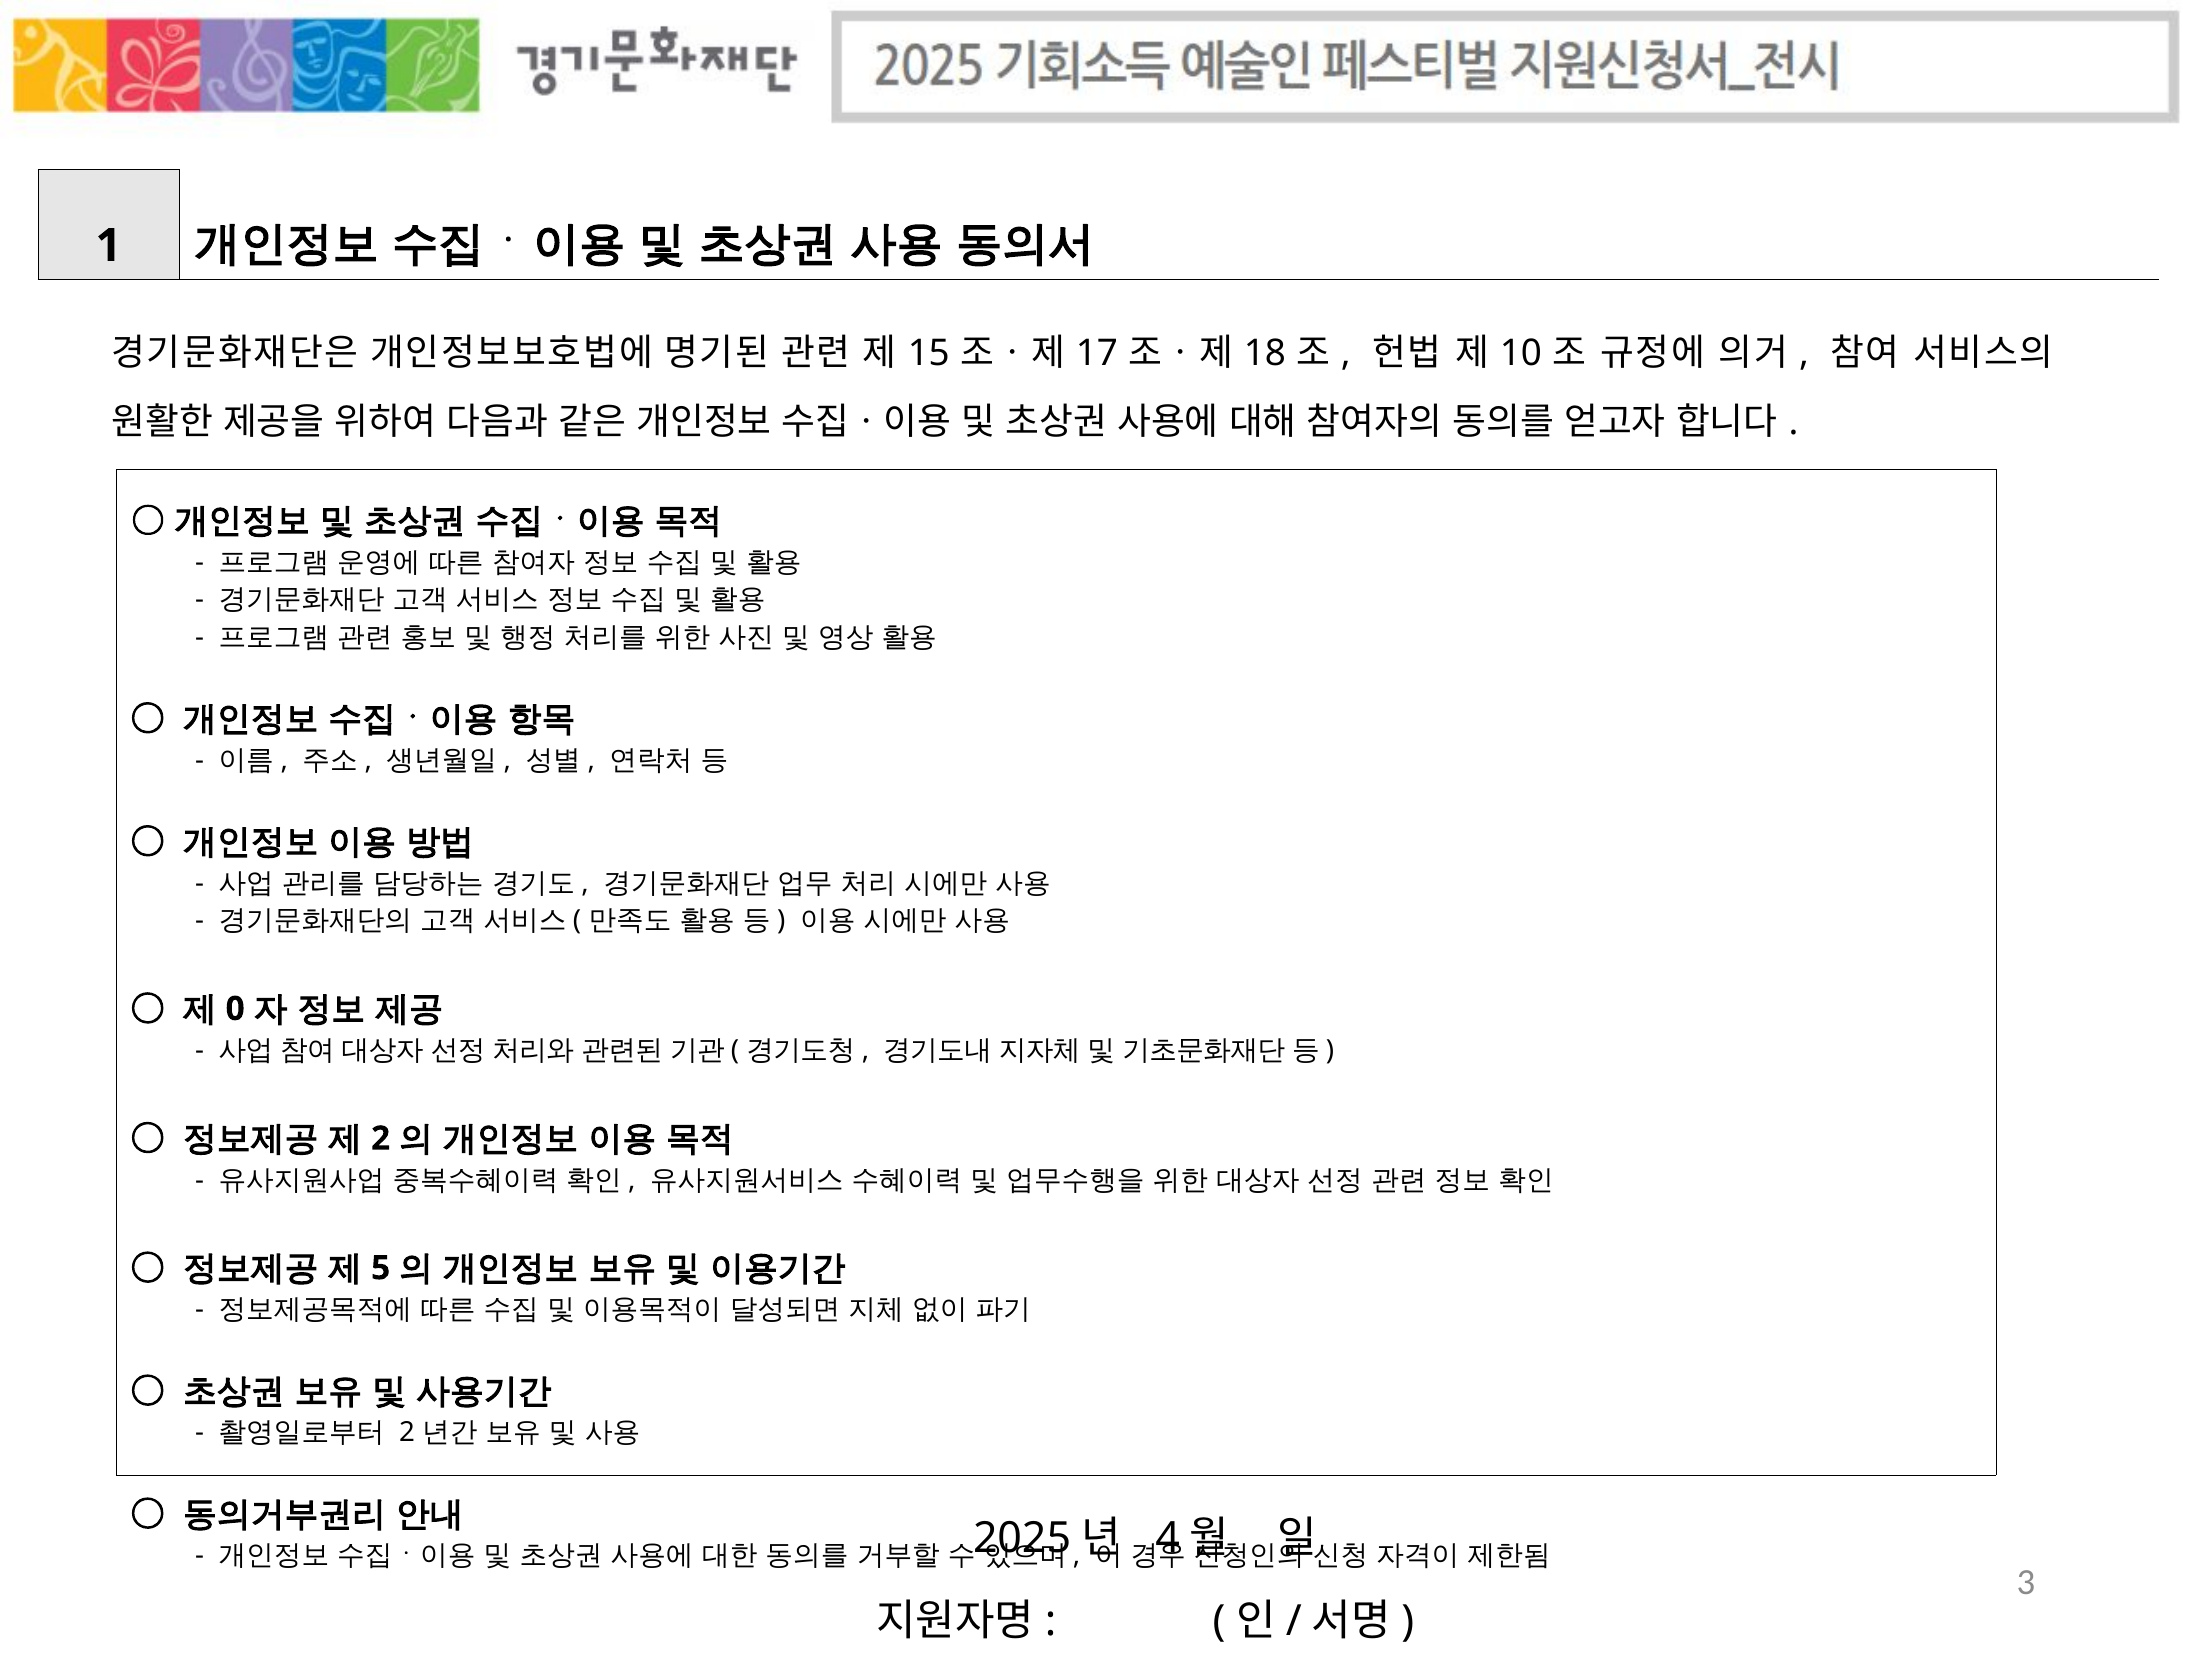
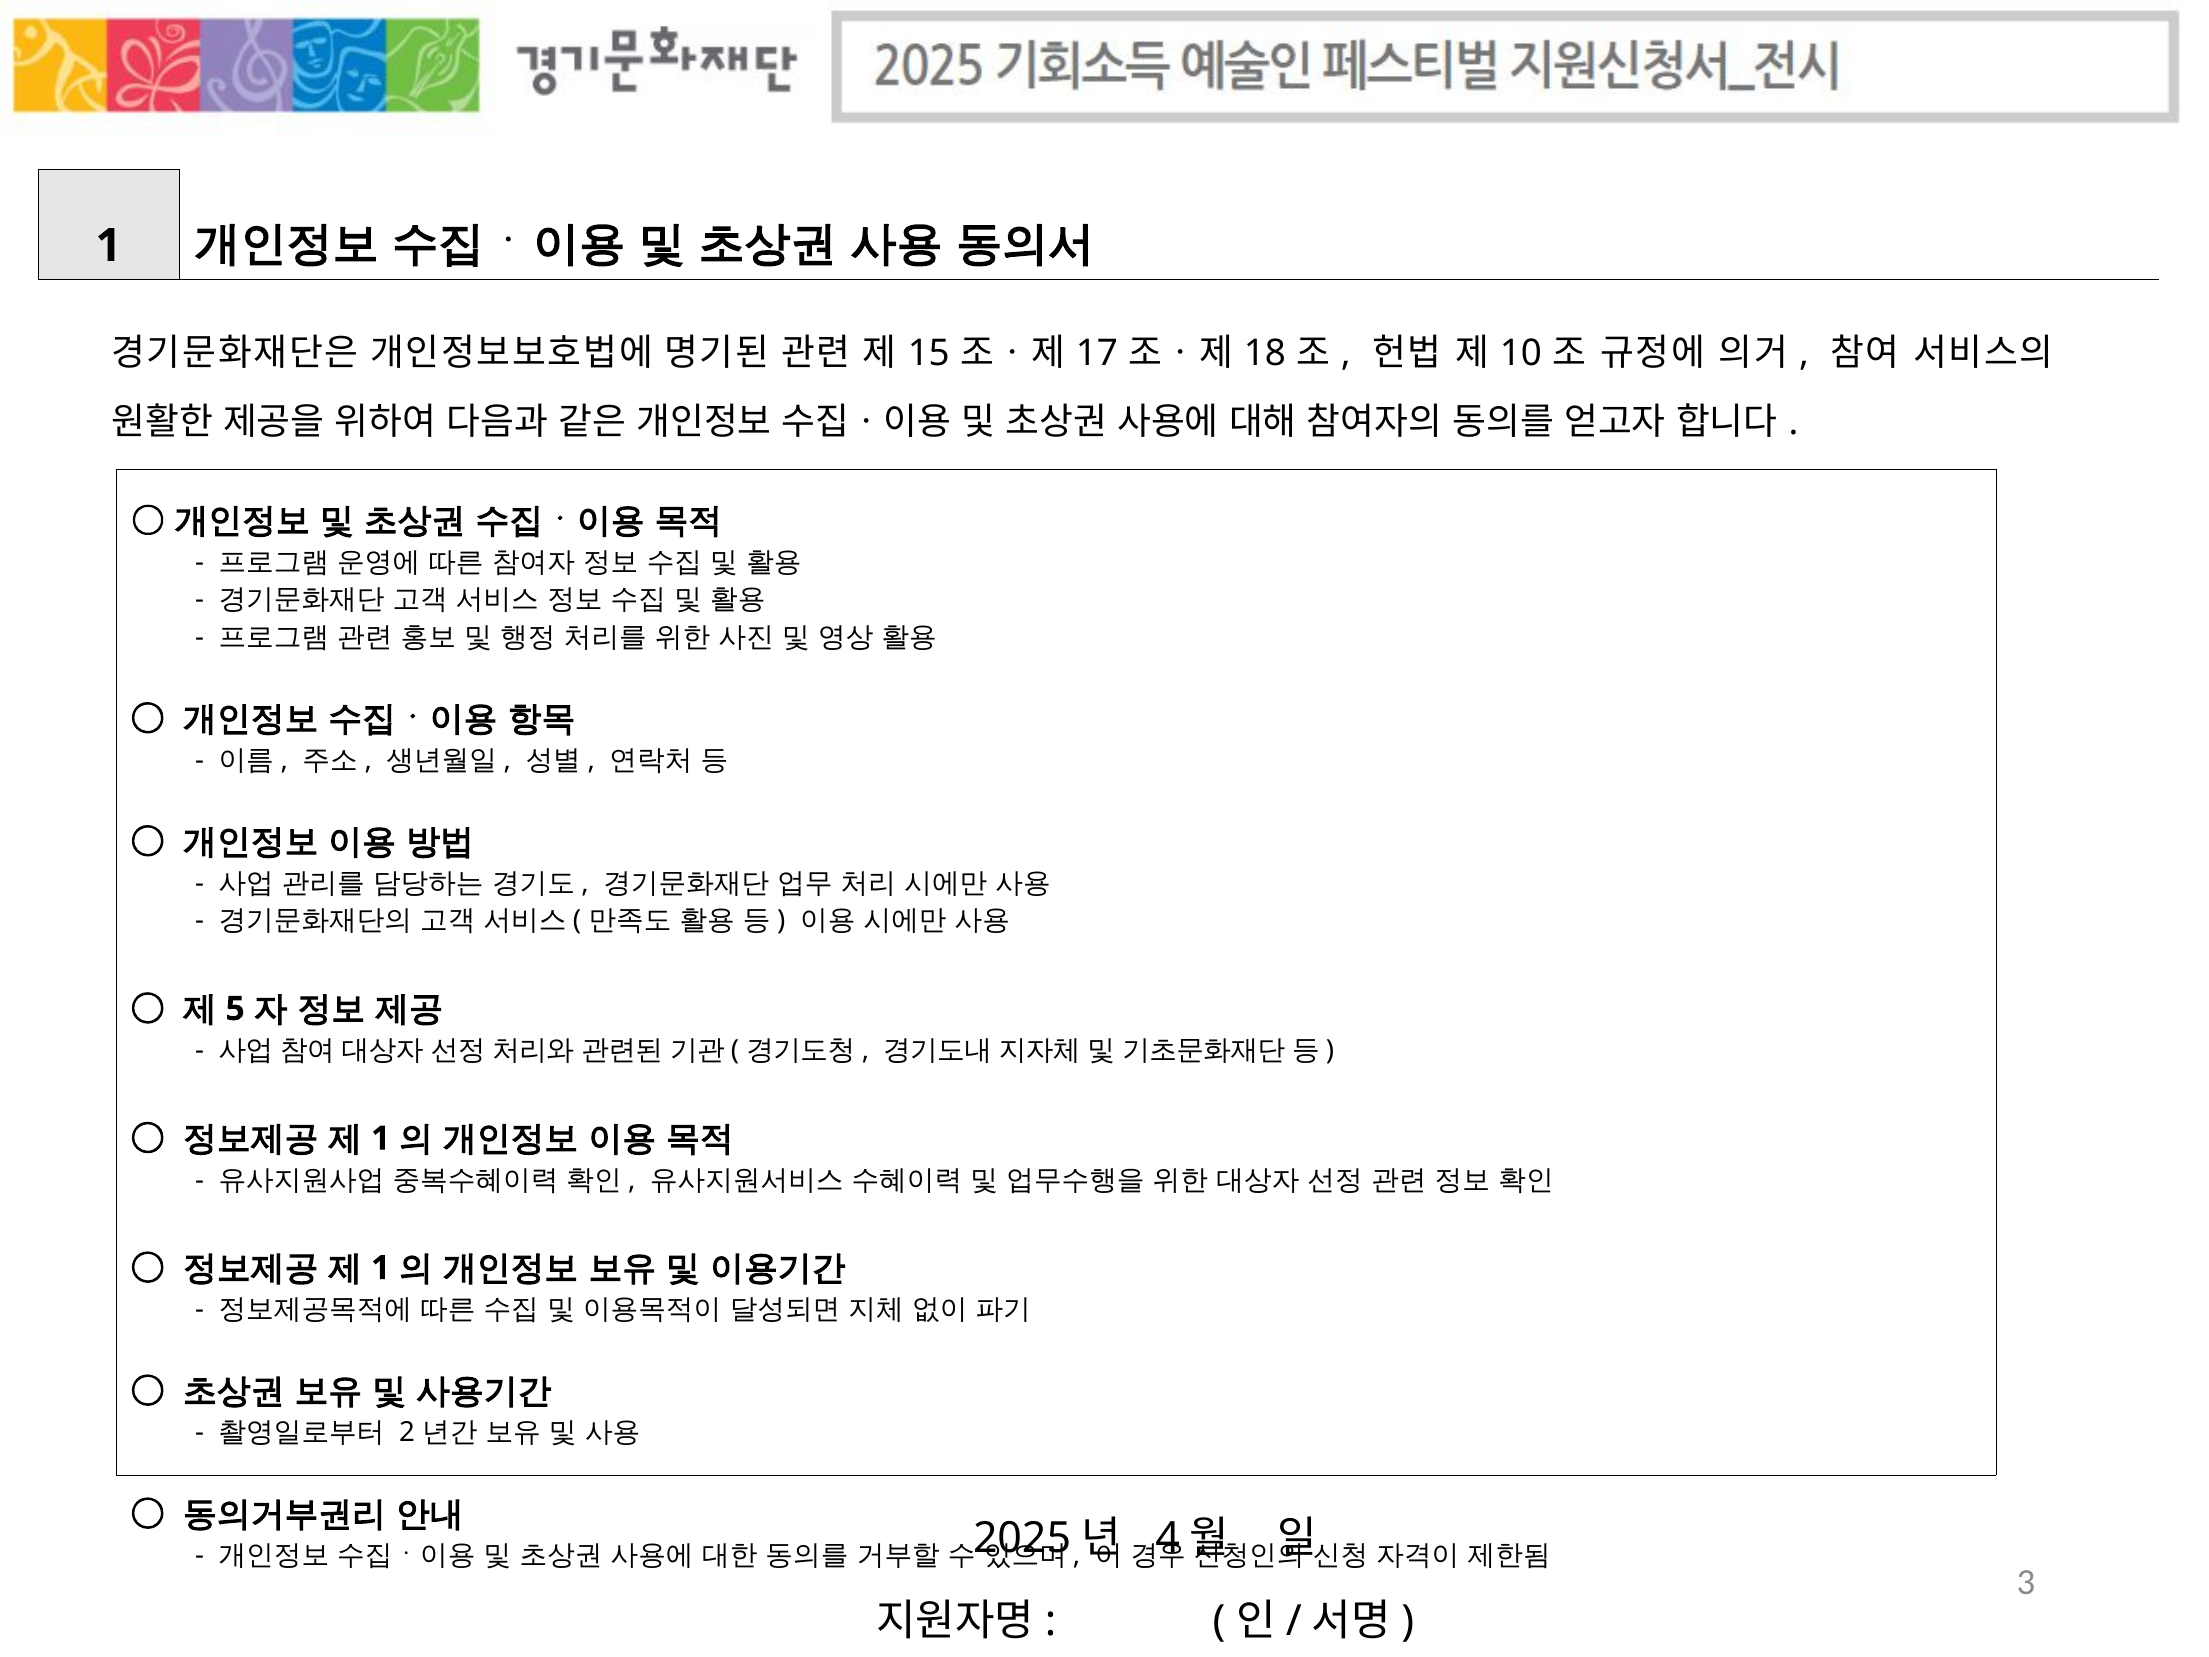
0: 0 -> 5
2 at (381, 1138): 2 -> 1
5 at (381, 1268): 5 -> 1
